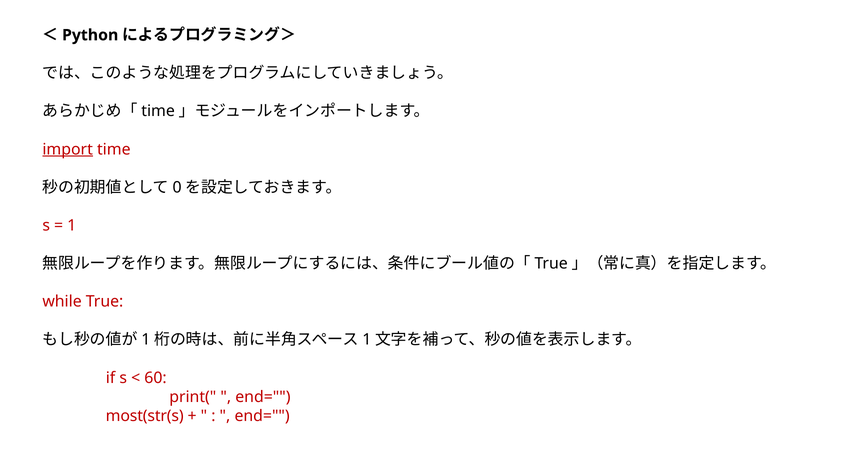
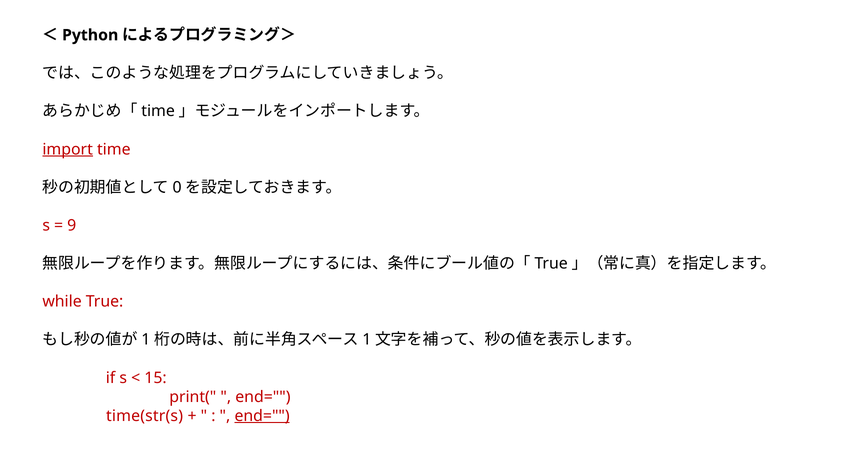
1: 1 -> 9
60: 60 -> 15
most(str(s: most(str(s -> time(str(s
end= at (262, 416) underline: none -> present
